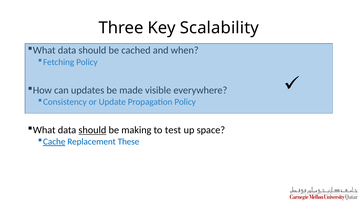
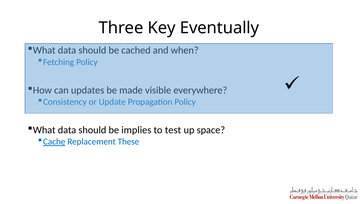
Scalability: Scalability -> Eventually
should at (92, 130) underline: present -> none
making: making -> implies
